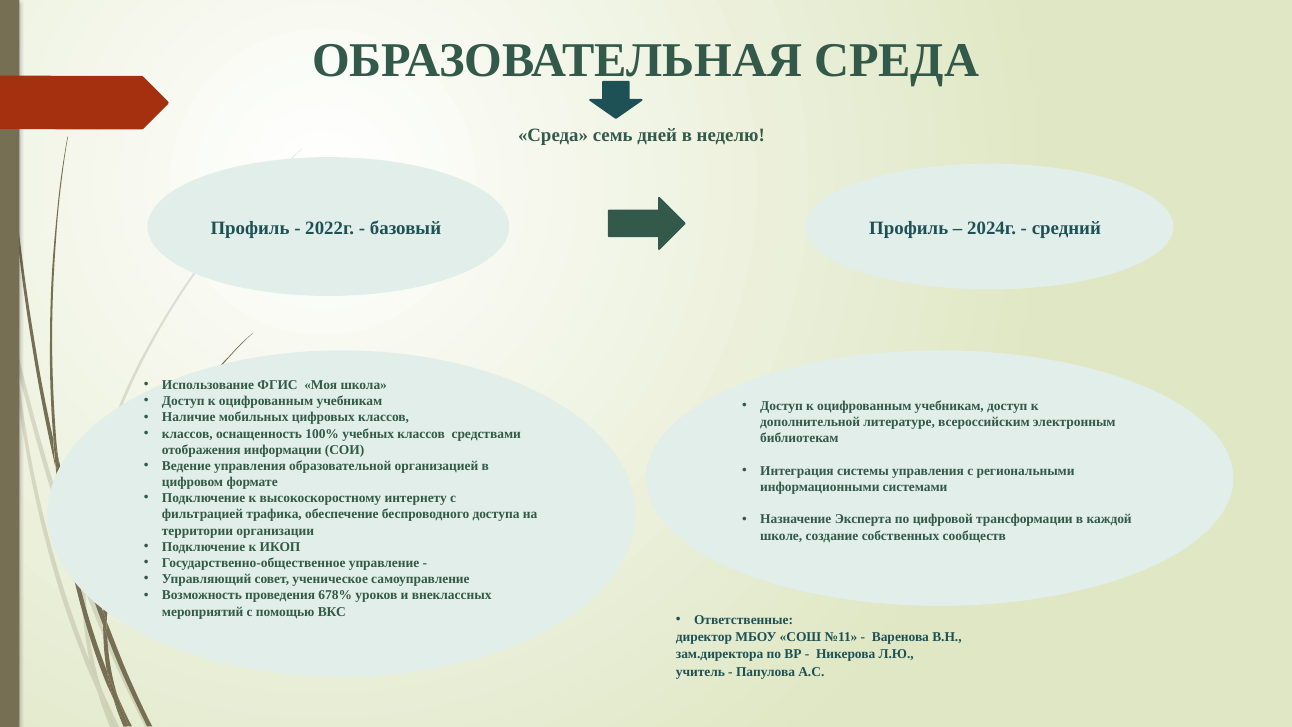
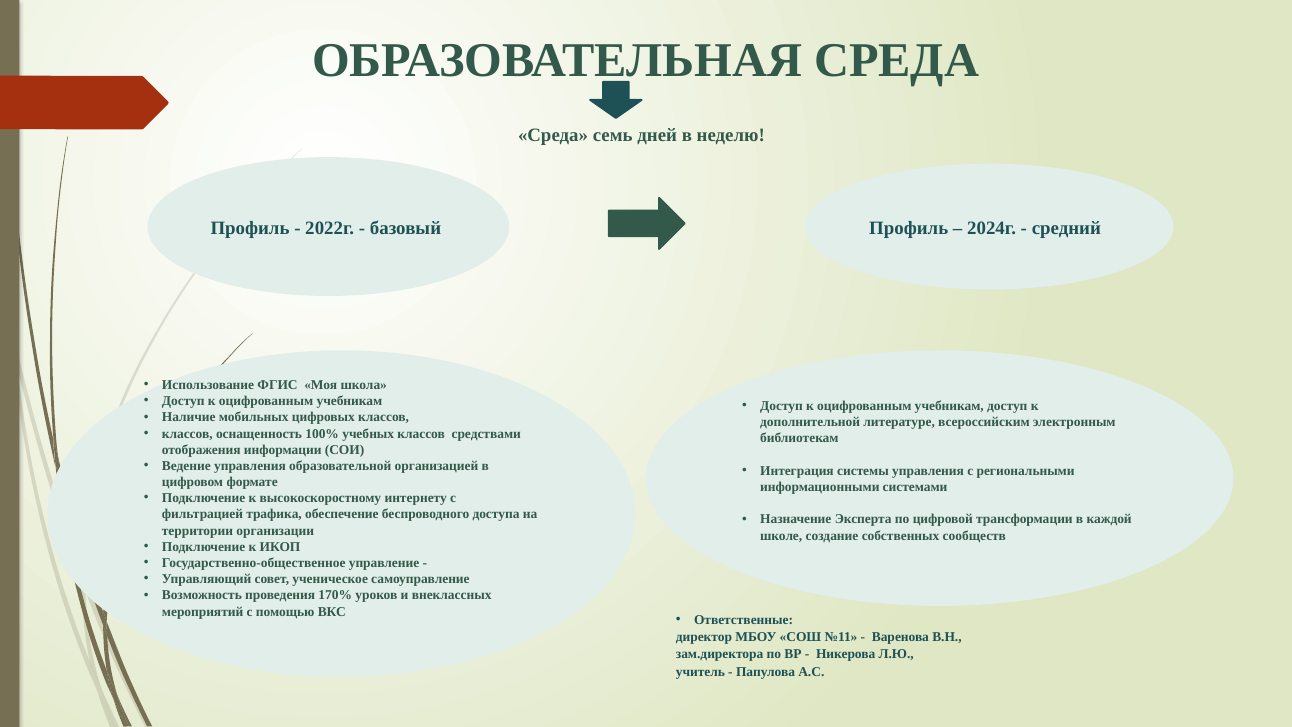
678%: 678% -> 170%
